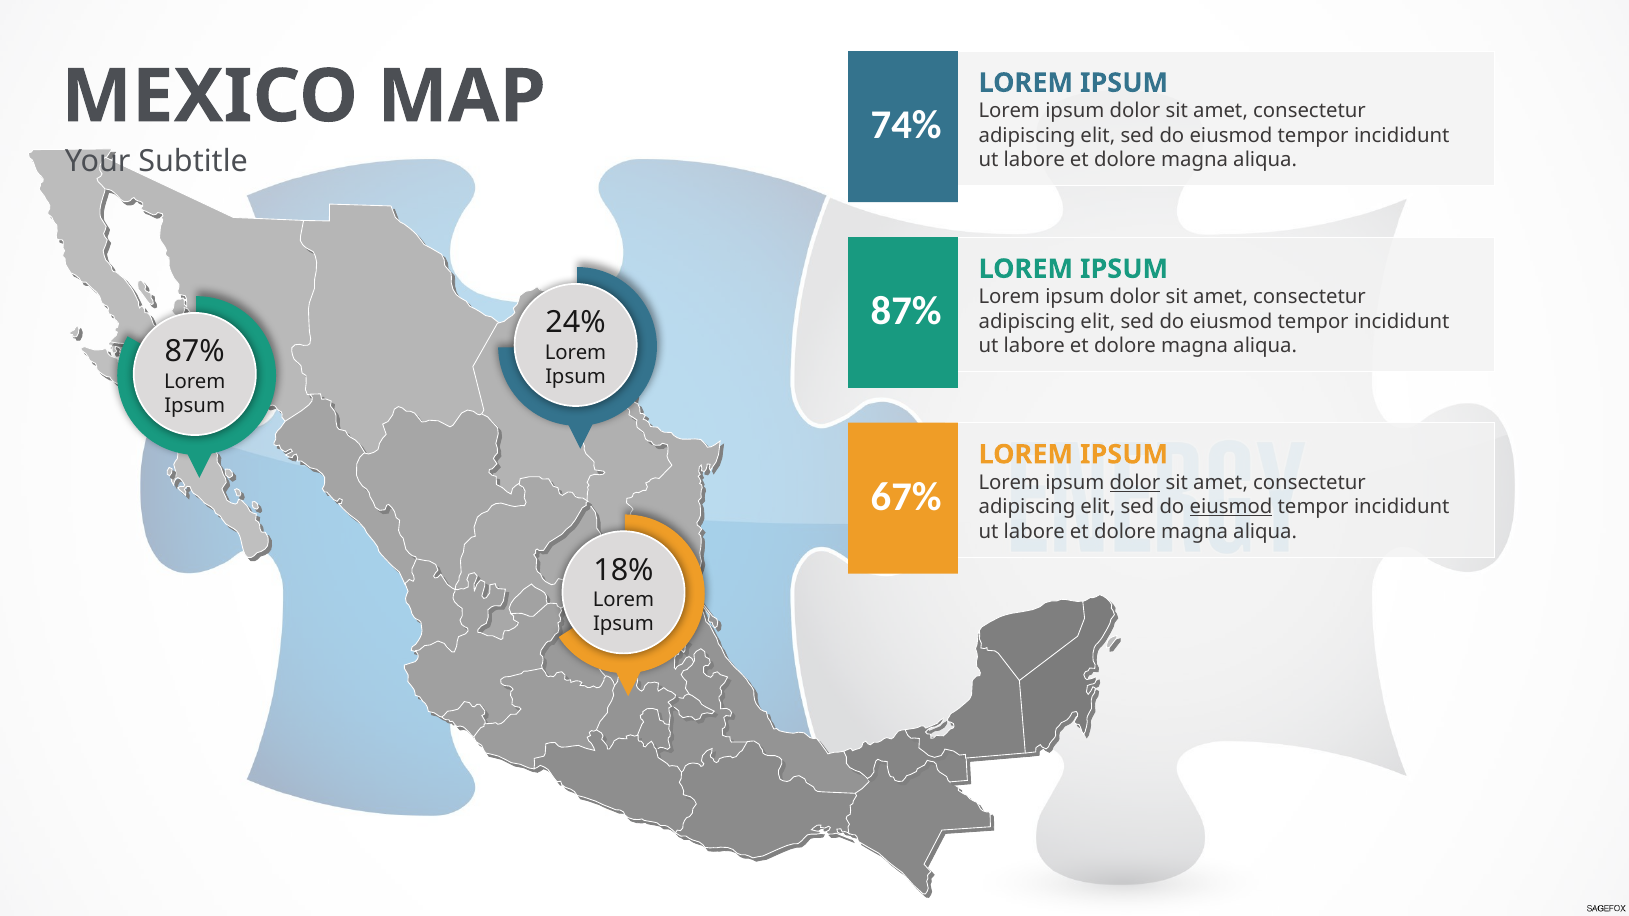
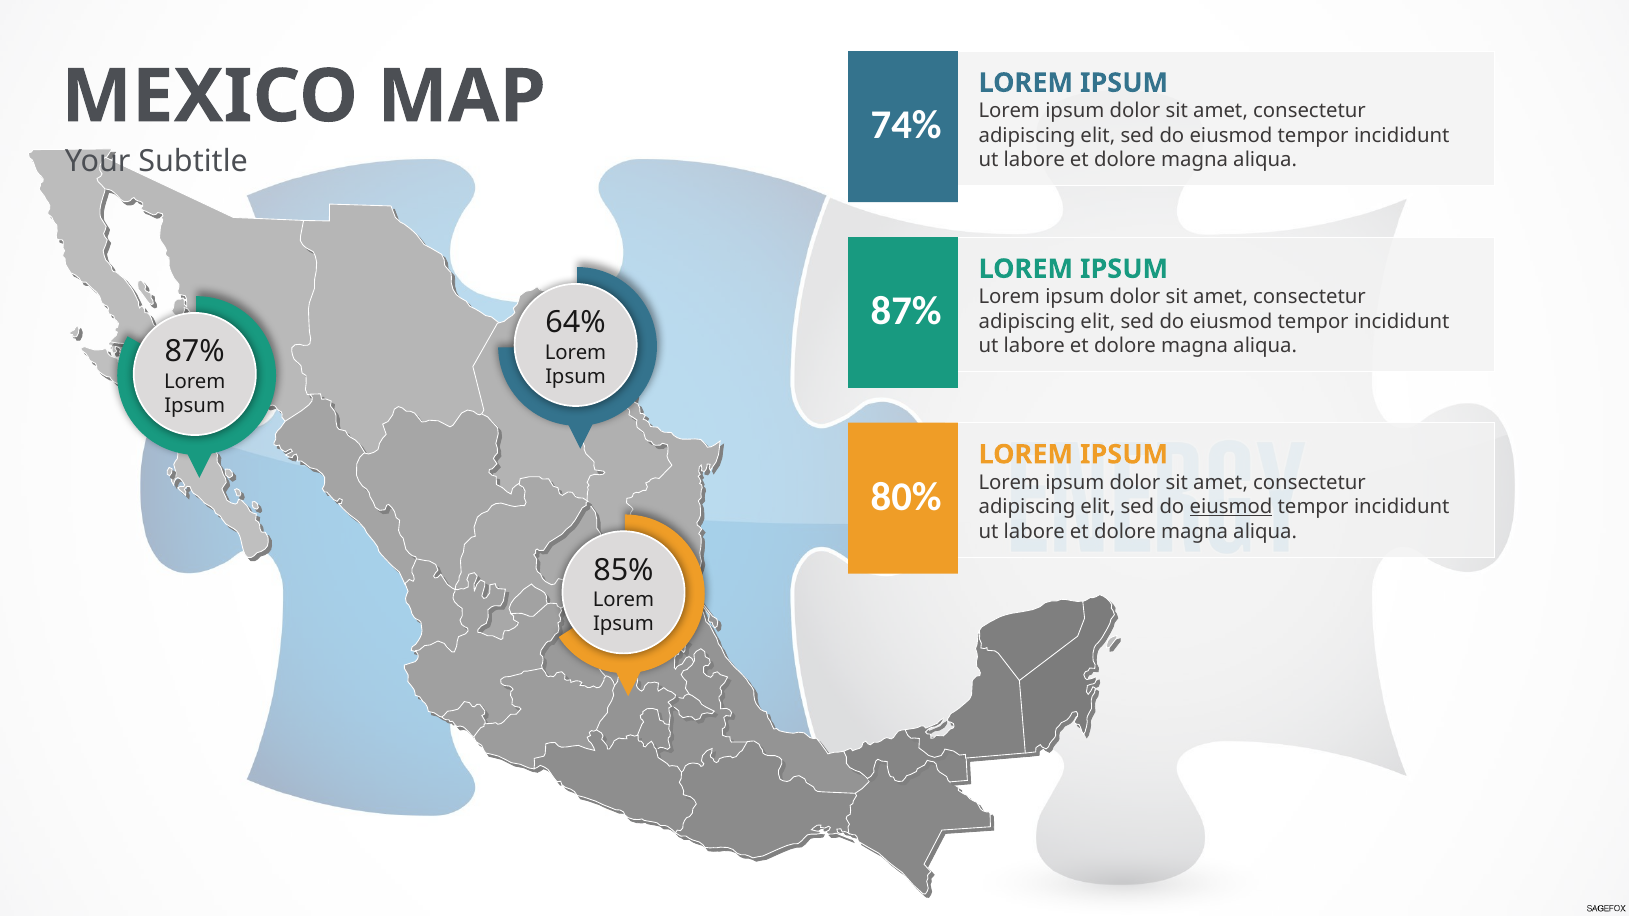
24%: 24% -> 64%
dolor at (1135, 483) underline: present -> none
67%: 67% -> 80%
18%: 18% -> 85%
